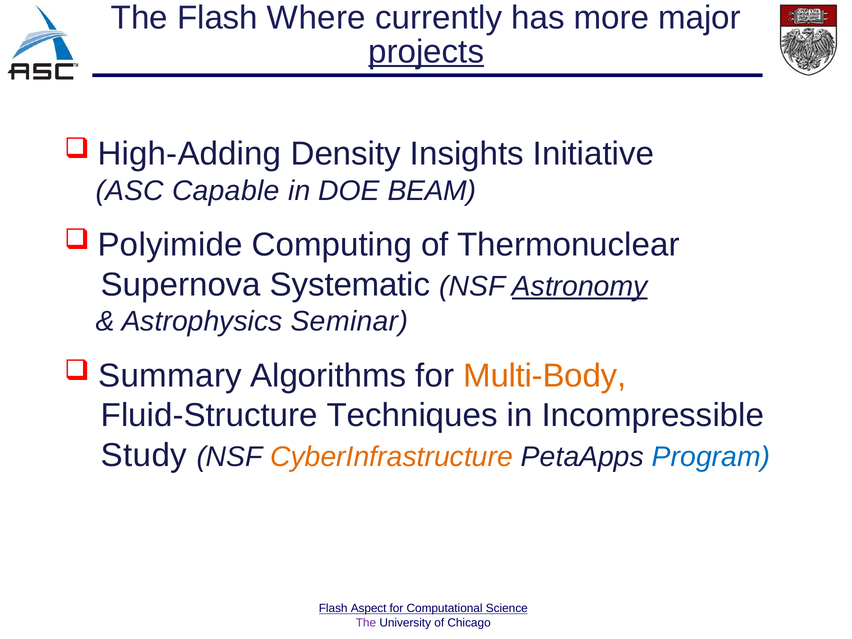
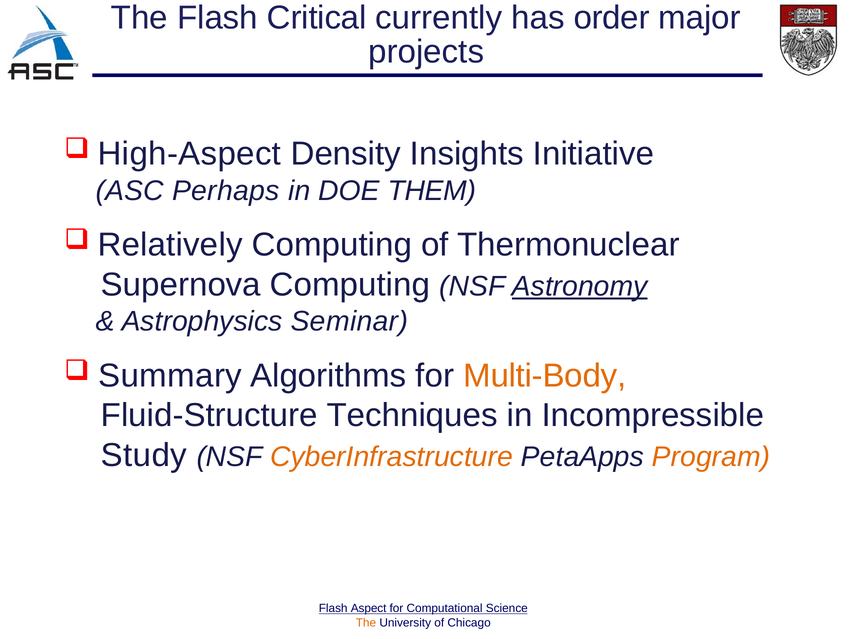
Where: Where -> Critical
more: more -> order
projects underline: present -> none
High-Adding: High-Adding -> High-Aspect
Capable: Capable -> Perhaps
BEAM: BEAM -> THEM
Polyimide: Polyimide -> Relatively
Supernova Systematic: Systematic -> Computing
Program colour: blue -> orange
The at (366, 623) colour: purple -> orange
